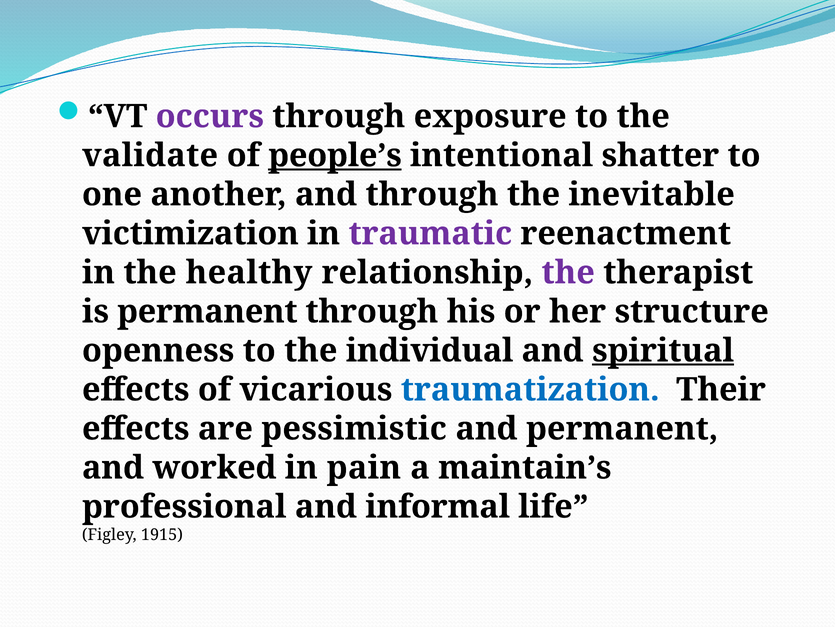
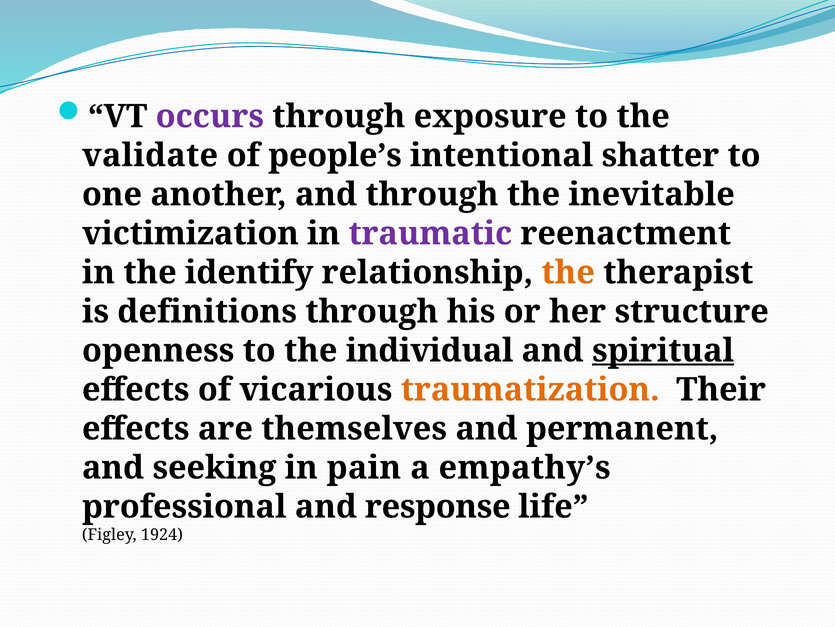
people’s underline: present -> none
healthy: healthy -> identify
the at (568, 272) colour: purple -> orange
is permanent: permanent -> definitions
traumatization colour: blue -> orange
pessimistic: pessimistic -> themselves
worked: worked -> seeking
maintain’s: maintain’s -> empathy’s
informal: informal -> response
1915: 1915 -> 1924
